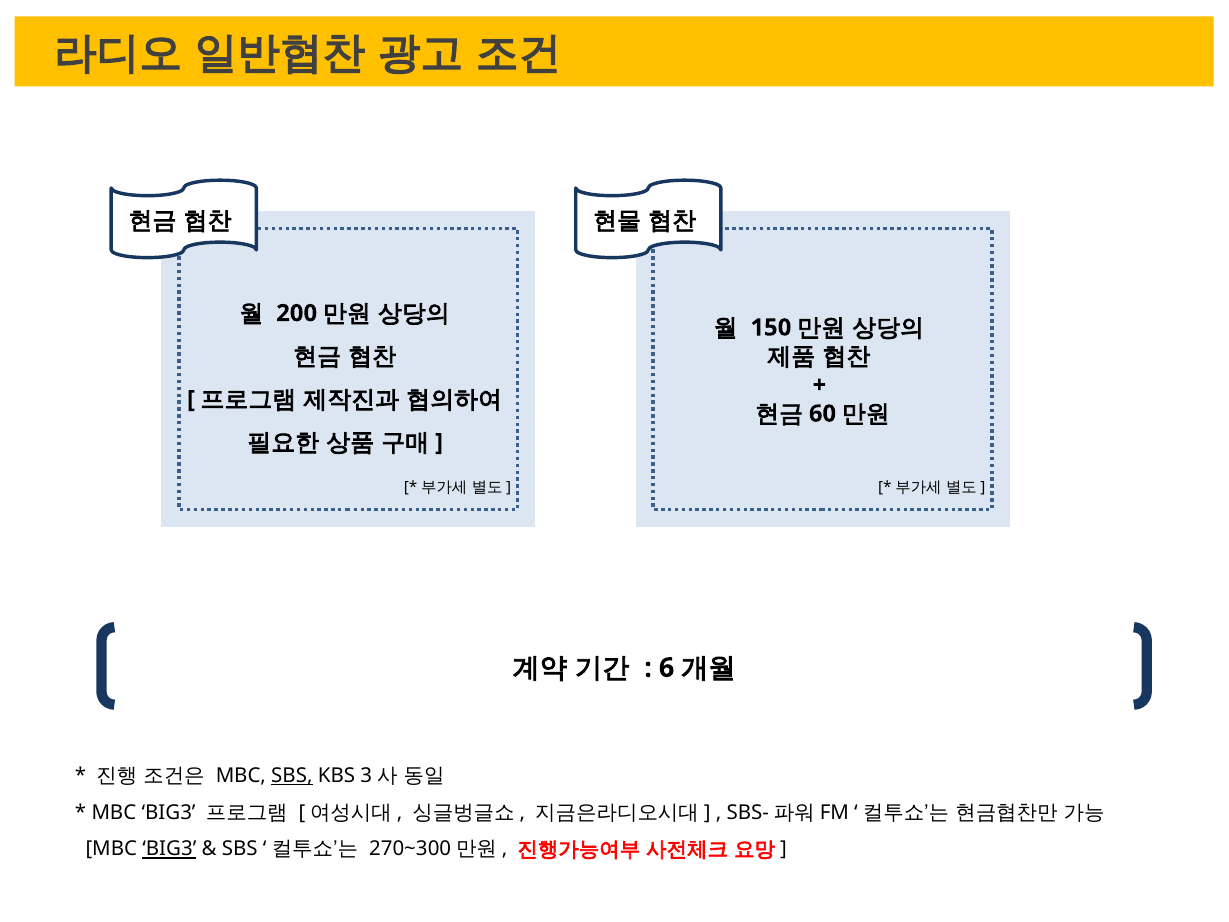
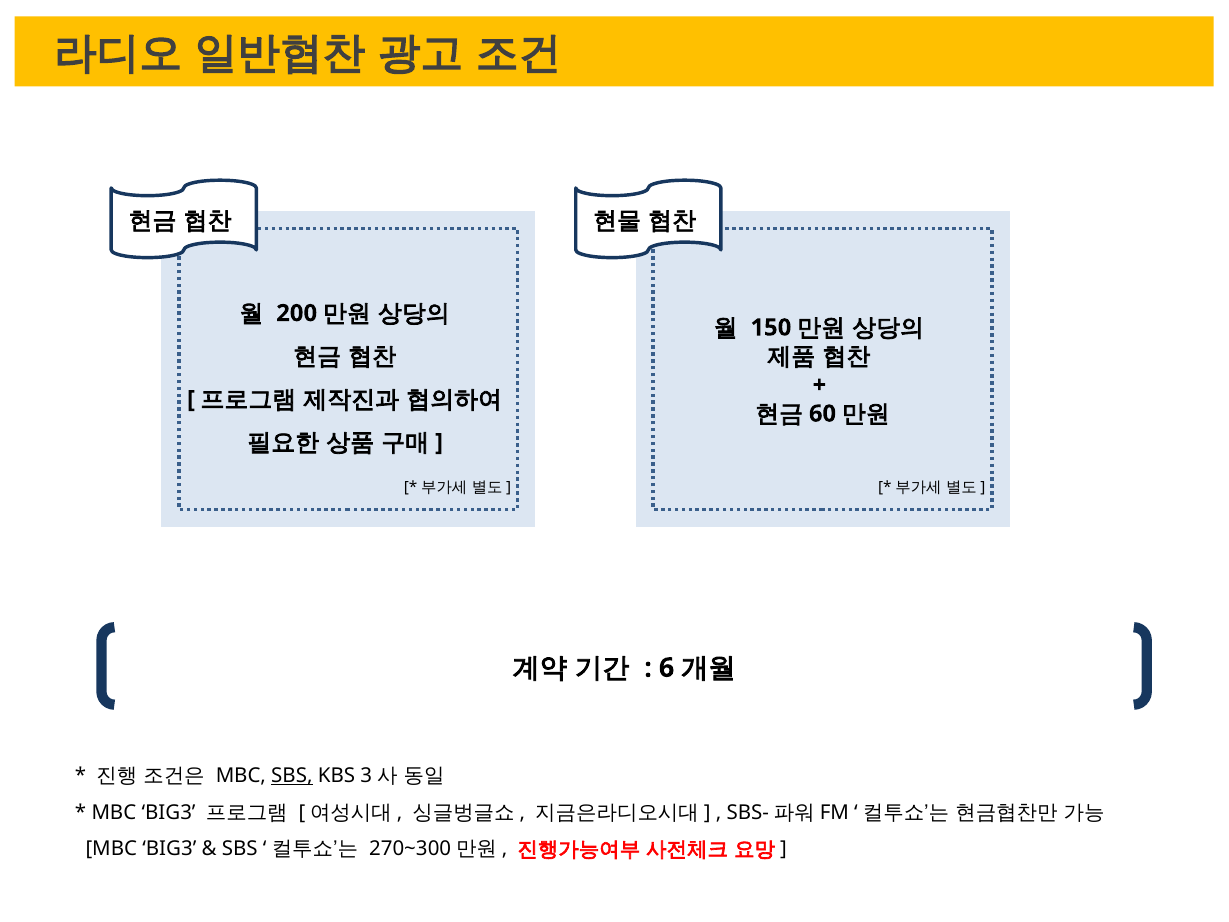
BIG3 at (169, 849) underline: present -> none
